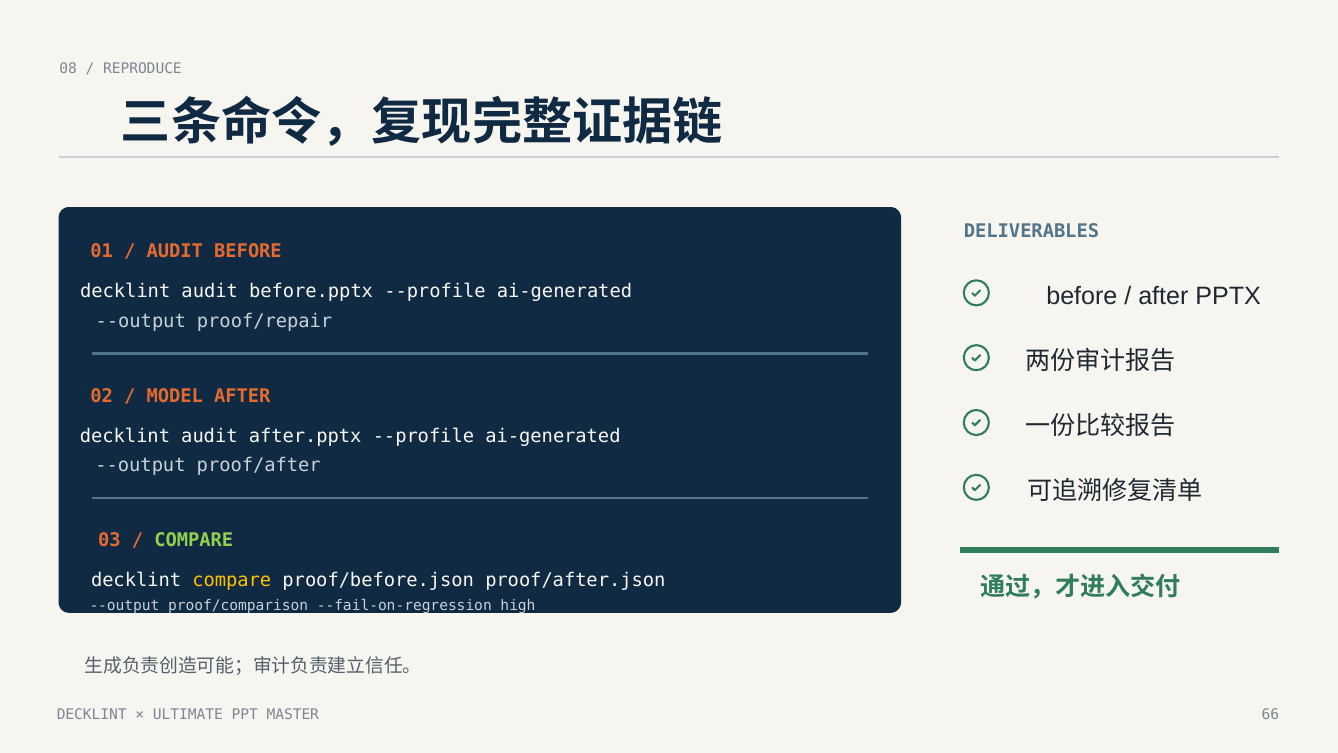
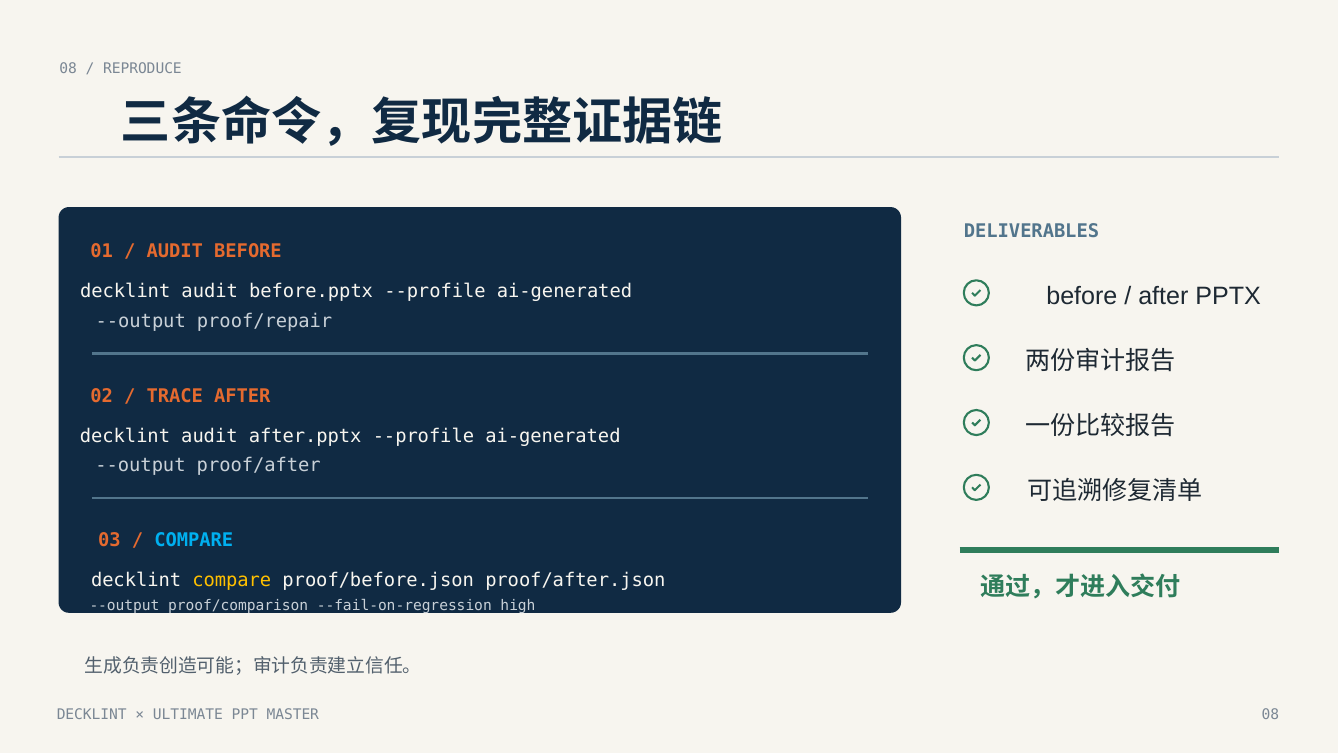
MODEL: MODEL -> TRACE
COMPARE at (194, 540) colour: light green -> light blue
MASTER 66: 66 -> 08
